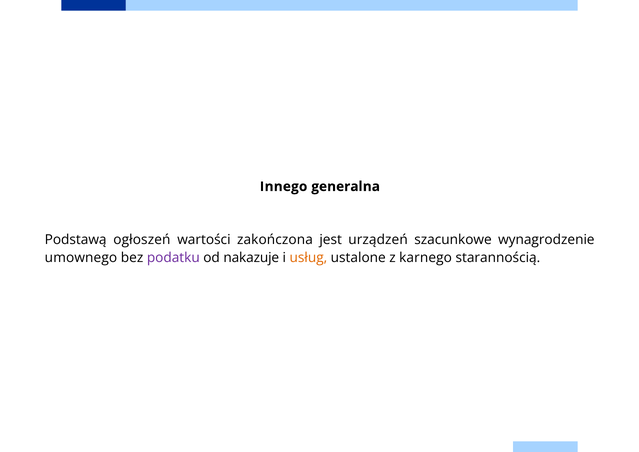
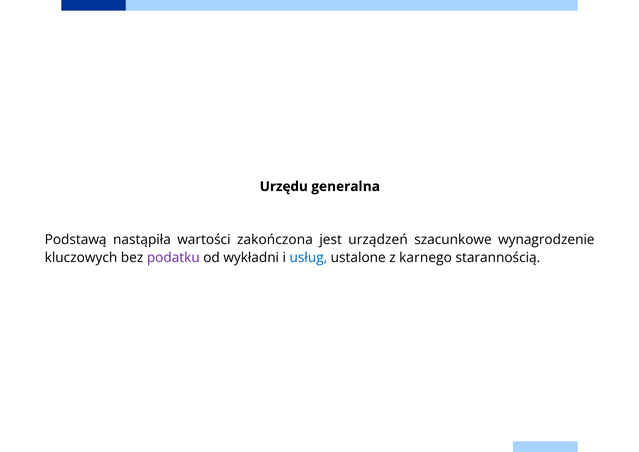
Innego: Innego -> Urzędu
ogłoszeń: ogłoszeń -> nastąpiła
umownego: umownego -> kluczowych
nakazuje: nakazuje -> wykładni
usług colour: orange -> blue
